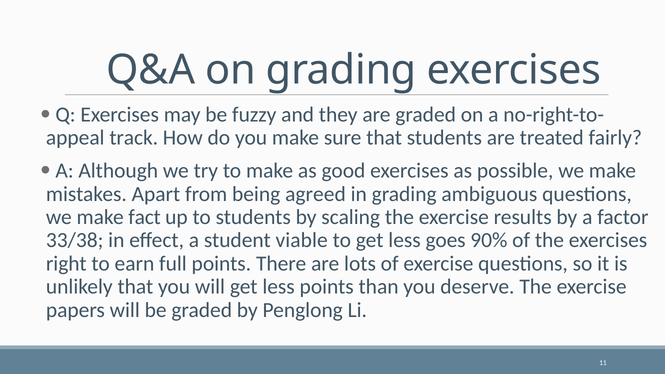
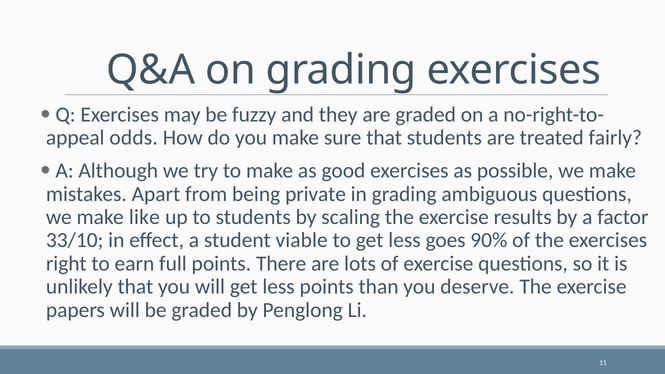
track: track -> odds
agreed: agreed -> private
fact: fact -> like
33/38: 33/38 -> 33/10
